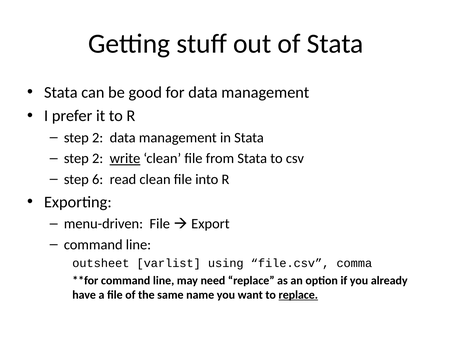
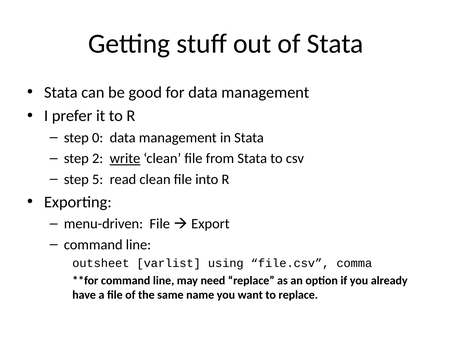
2 at (98, 138): 2 -> 0
6: 6 -> 5
replace at (298, 295) underline: present -> none
